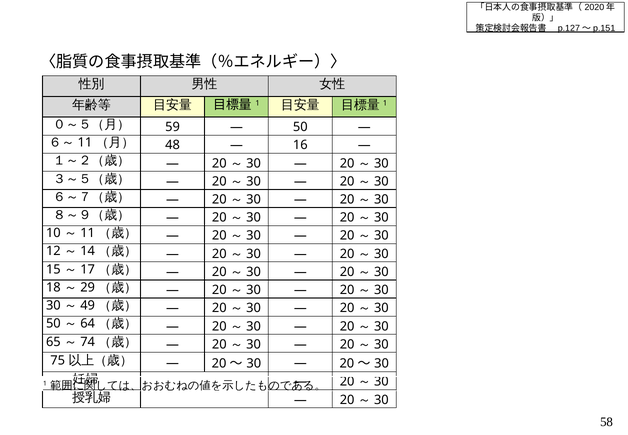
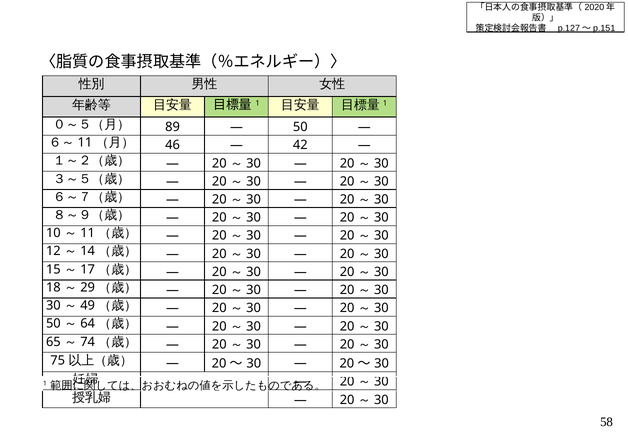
59: 59 -> 89
48: 48 -> 46
16: 16 -> 42
